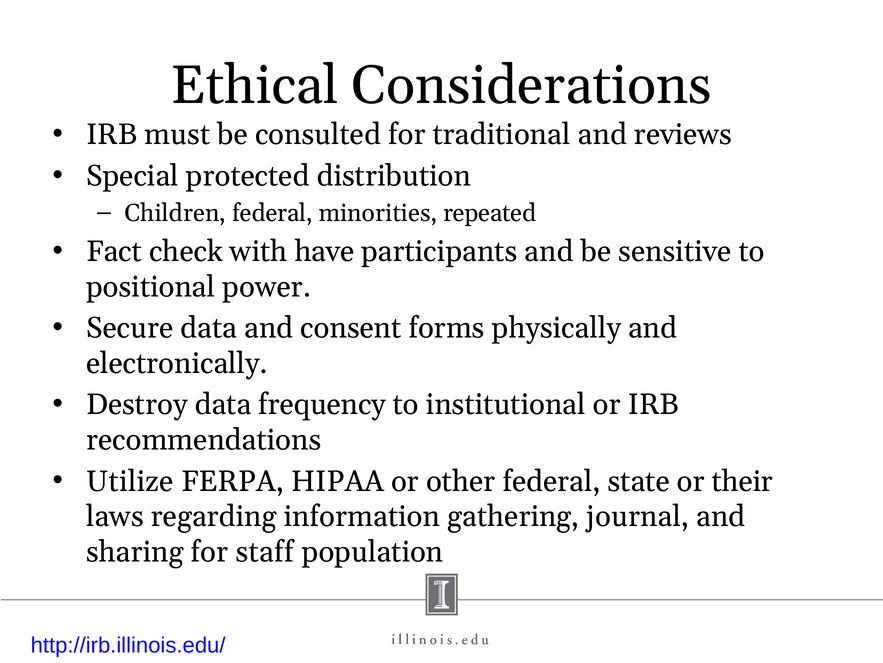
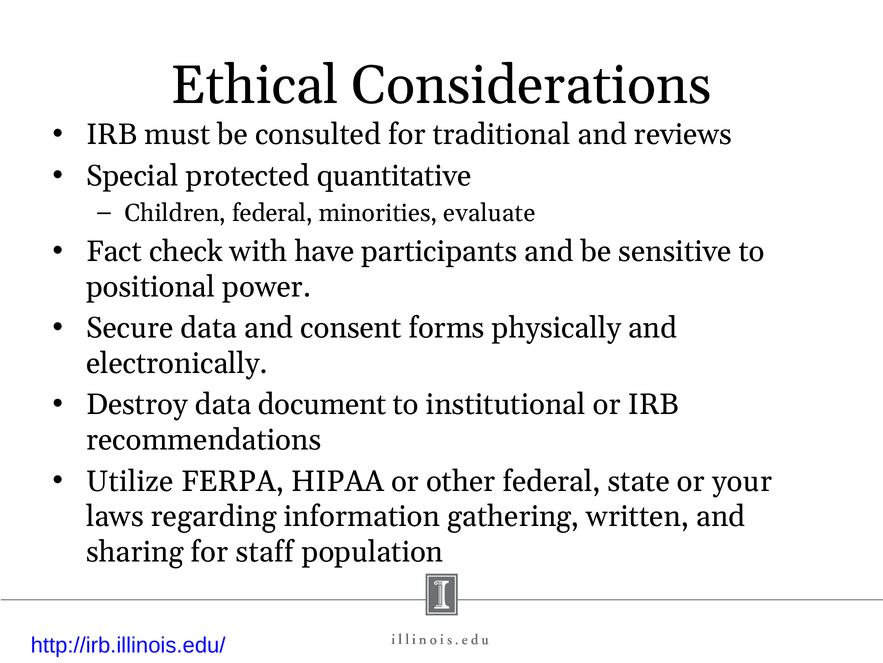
distribution: distribution -> quantitative
repeated: repeated -> evaluate
frequency: frequency -> document
their: their -> your
journal: journal -> written
